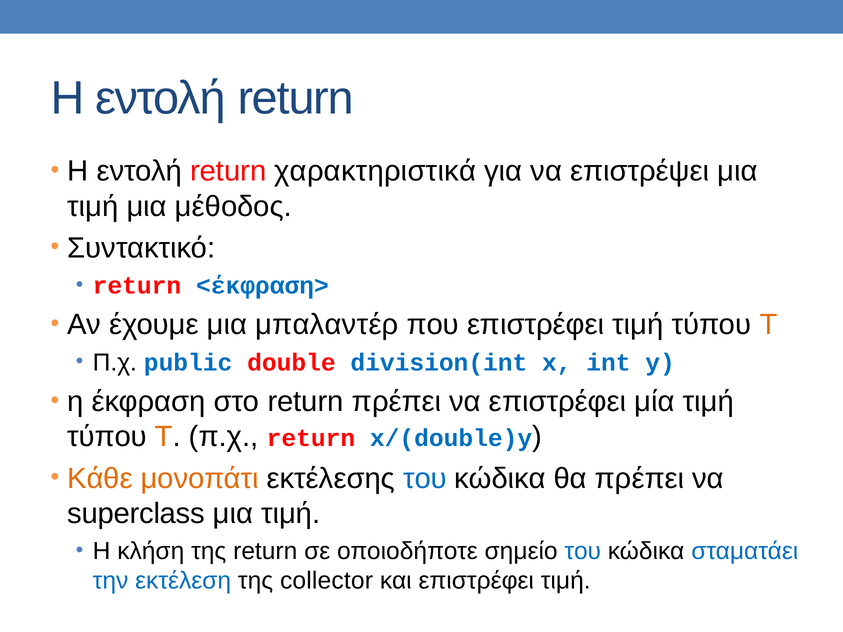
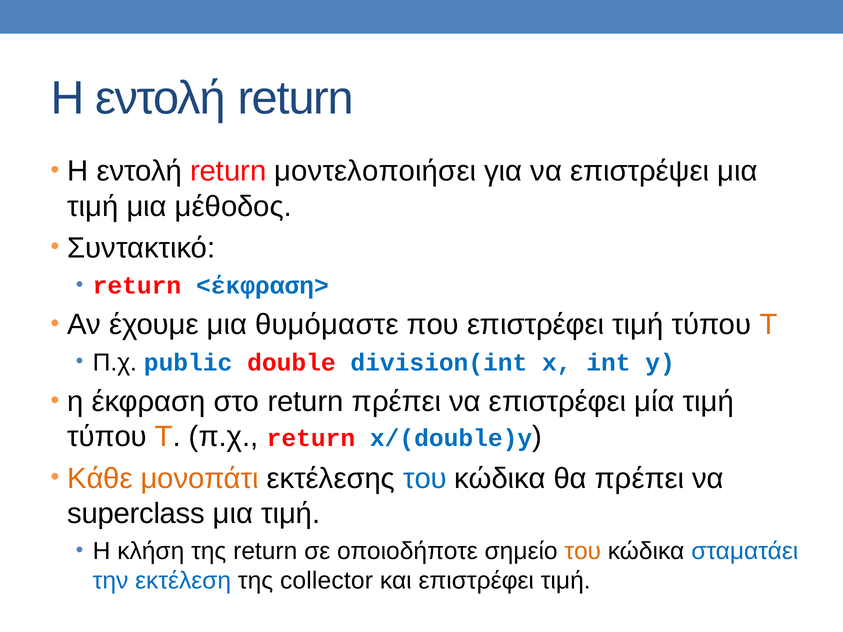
χαρακτηριστικά: χαρακτηριστικά -> μοντελοποιήσει
μπαλαντέρ: μπαλαντέρ -> θυμόμαστε
του at (583, 551) colour: blue -> orange
